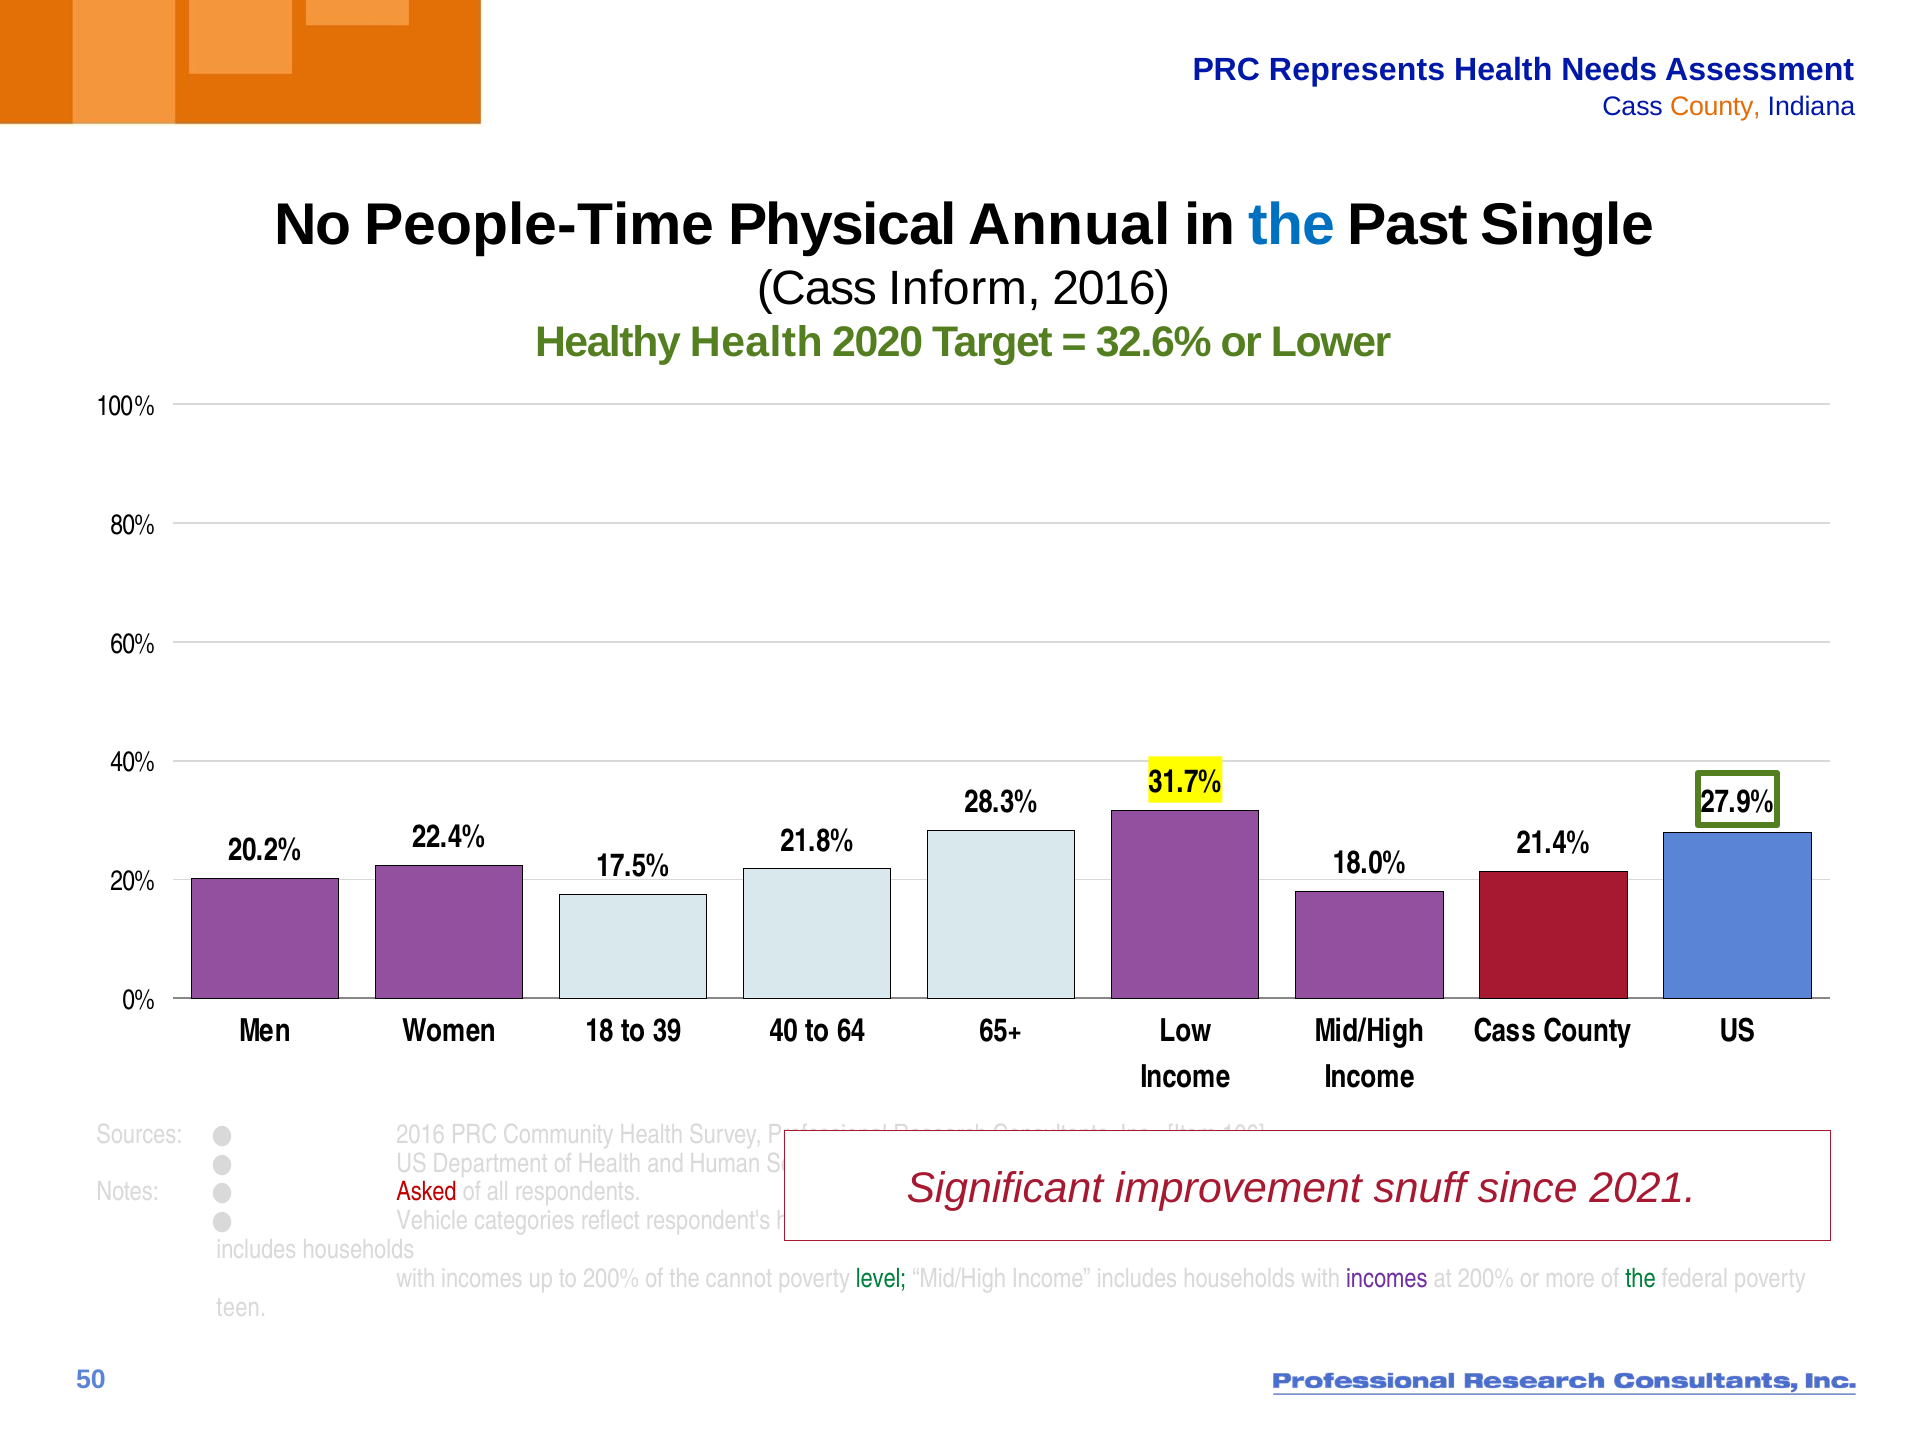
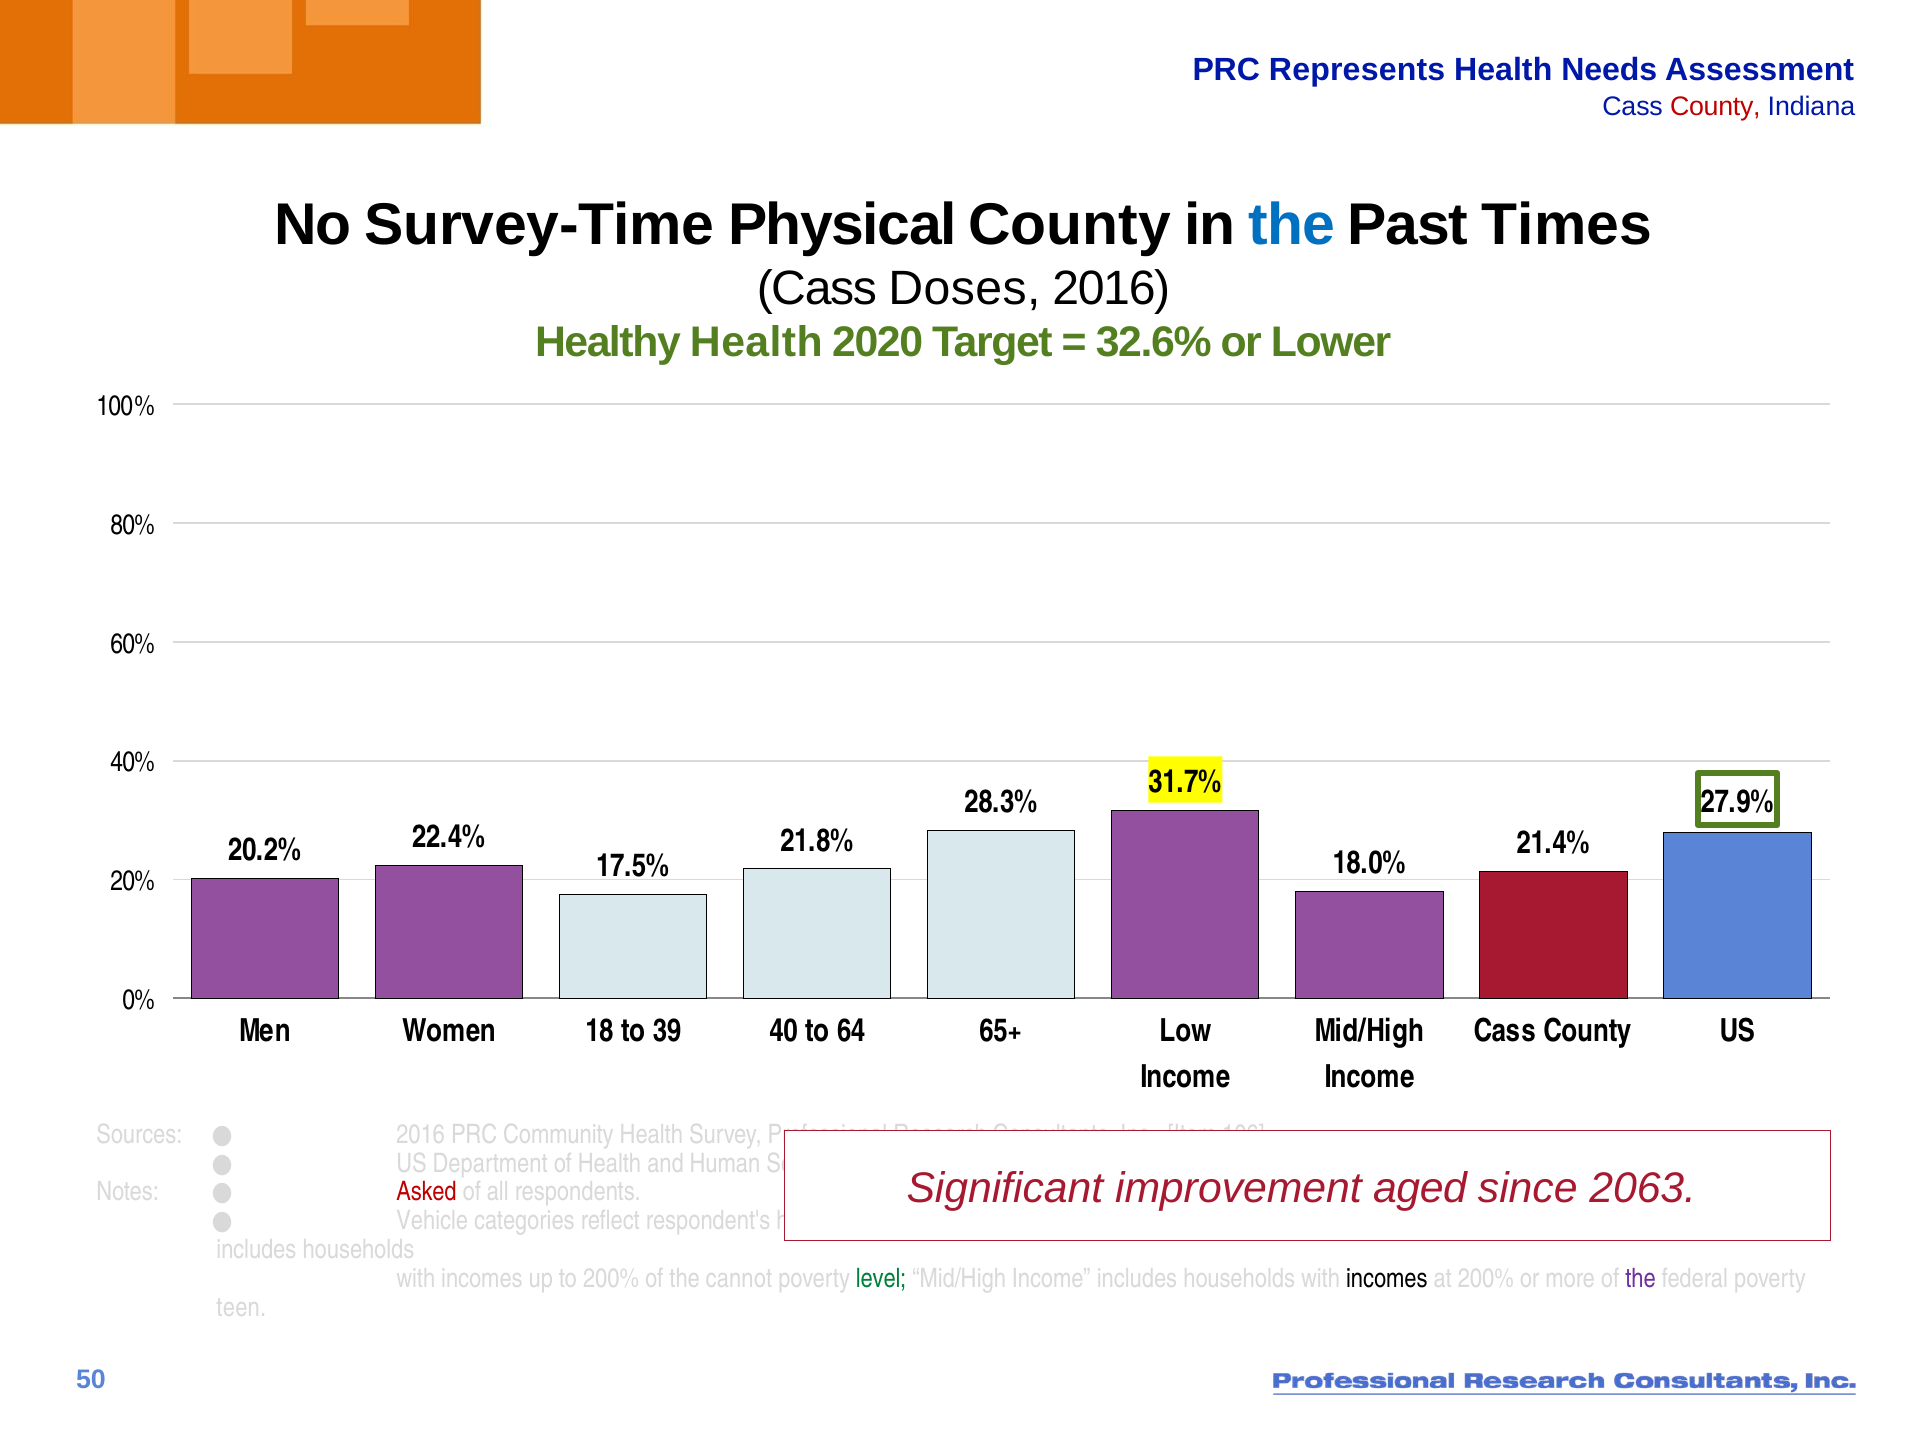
County at (1715, 107) colour: orange -> red
People-Time: People-Time -> Survey-Time
Physical Annual: Annual -> County
Single: Single -> Times
Inform: Inform -> Doses
snuff: snuff -> aged
2021: 2021 -> 2063
incomes at (1387, 1279) colour: purple -> black
the at (1641, 1279) colour: green -> purple
